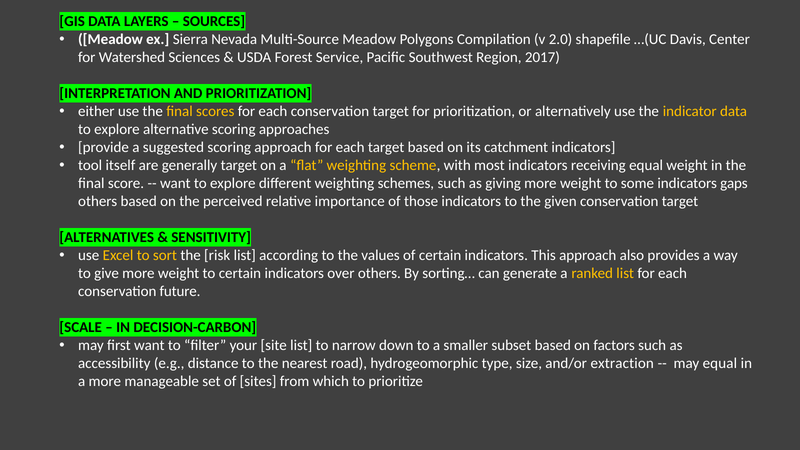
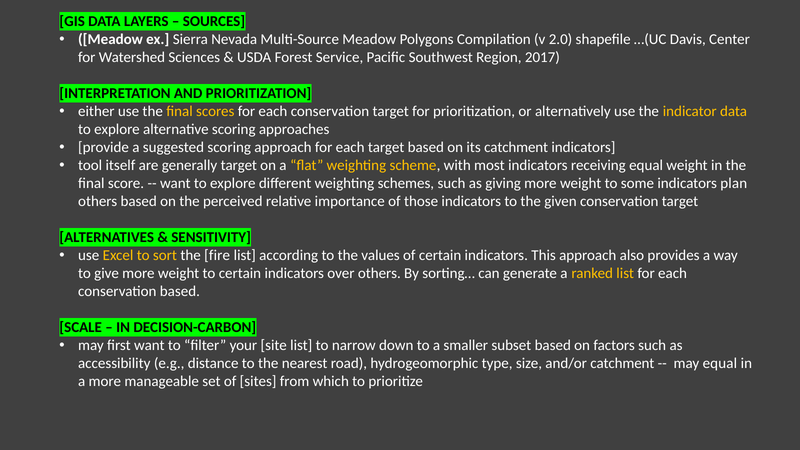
gaps: gaps -> plan
risk: risk -> fire
conservation future: future -> based
and/or extraction: extraction -> catchment
